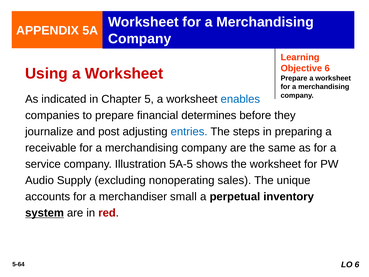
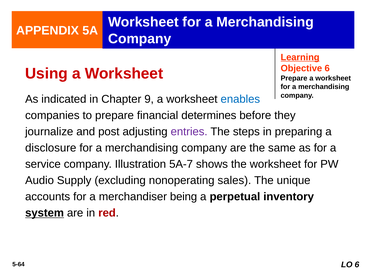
Learning underline: none -> present
5: 5 -> 9
entries colour: blue -> purple
receivable: receivable -> disclosure
5A-5: 5A-5 -> 5A-7
small: small -> being
